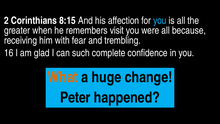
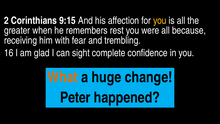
8:15: 8:15 -> 9:15
you at (160, 21) colour: light blue -> yellow
visit: visit -> rest
such: such -> sight
